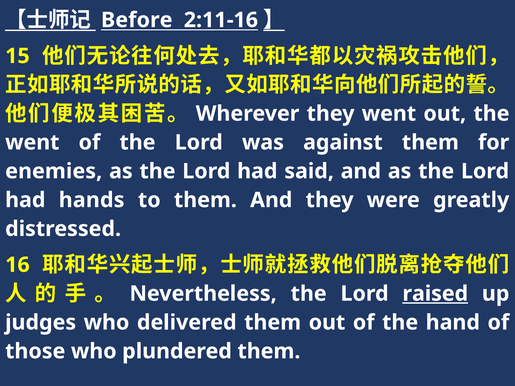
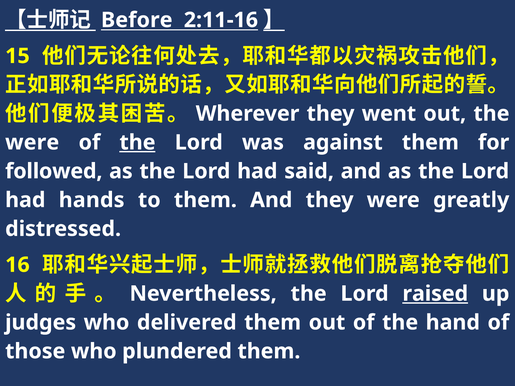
went at (32, 143): went -> were
the at (137, 143) underline: none -> present
enemies: enemies -> followed
